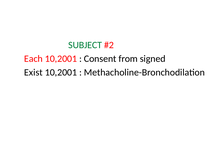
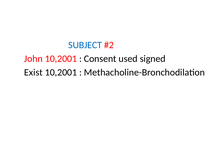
SUBJECT colour: green -> blue
Each: Each -> John
from: from -> used
